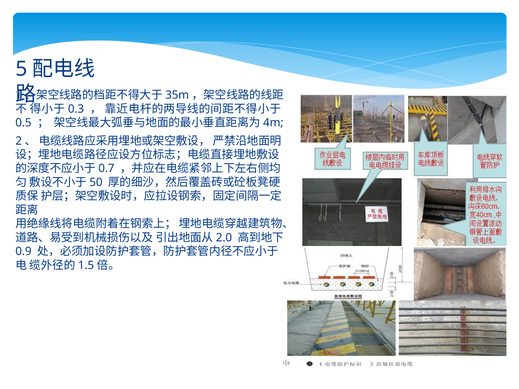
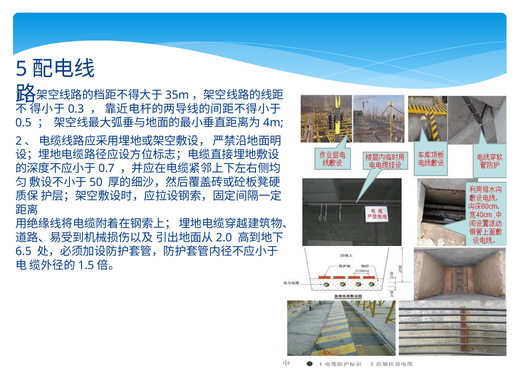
0.9: 0.9 -> 6.5
